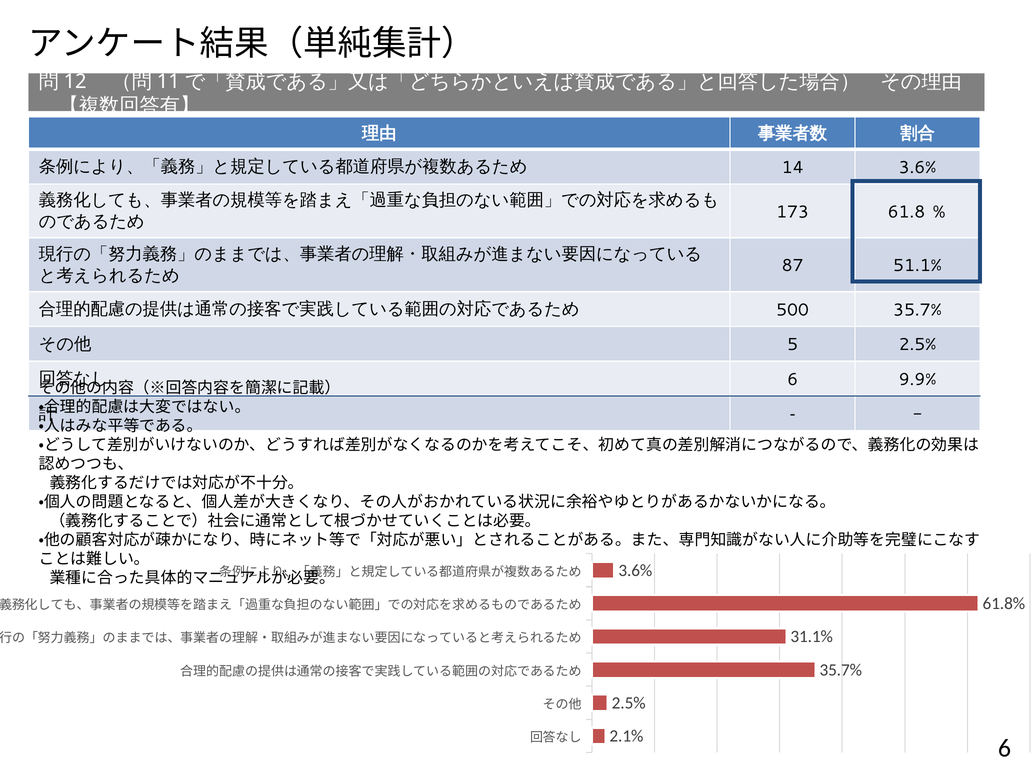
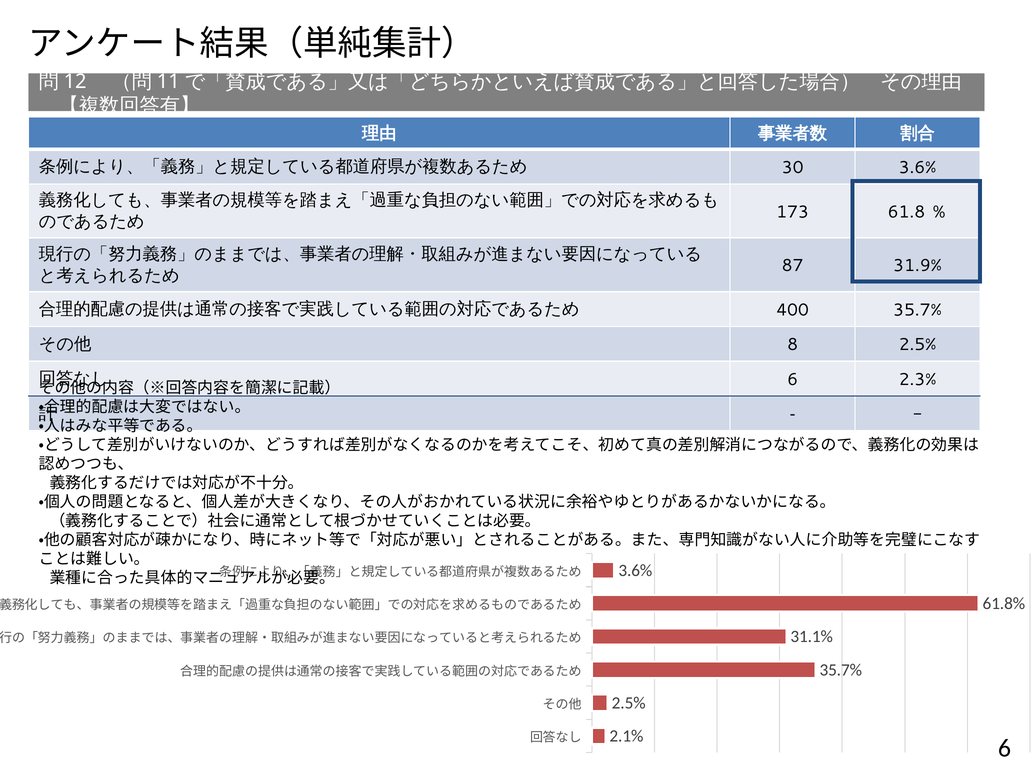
14: 14 -> 30
51.1%: 51.1% -> 31.9%
500: 500 -> 400
5: 5 -> 8
9.9%: 9.9% -> 2.3%
